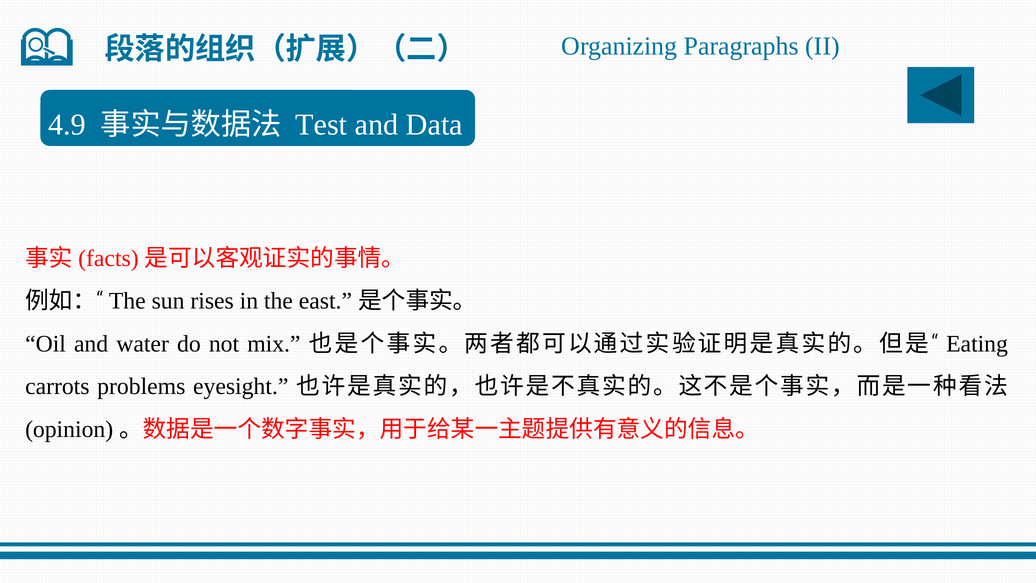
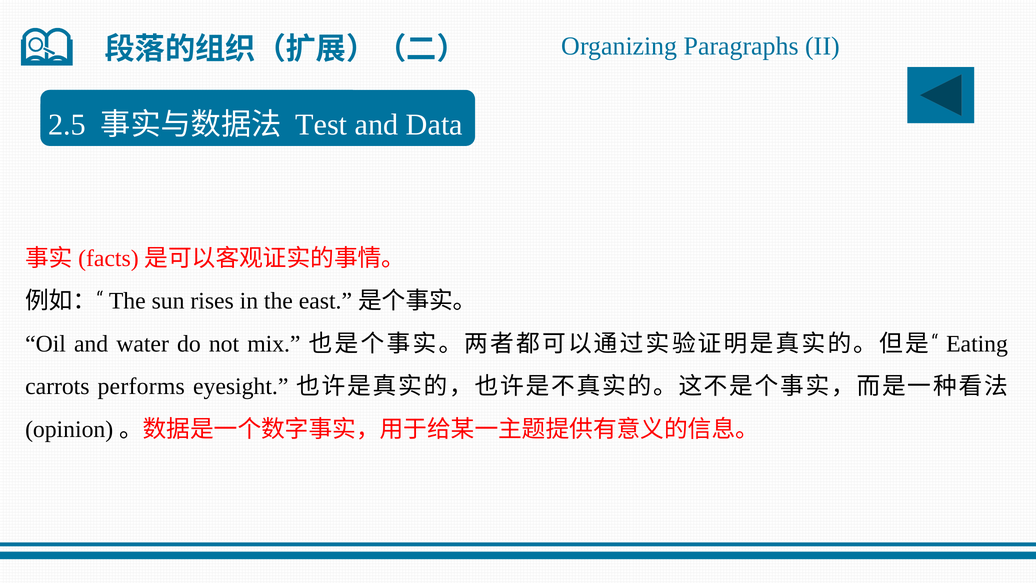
4.9: 4.9 -> 2.5
problems: problems -> performs
